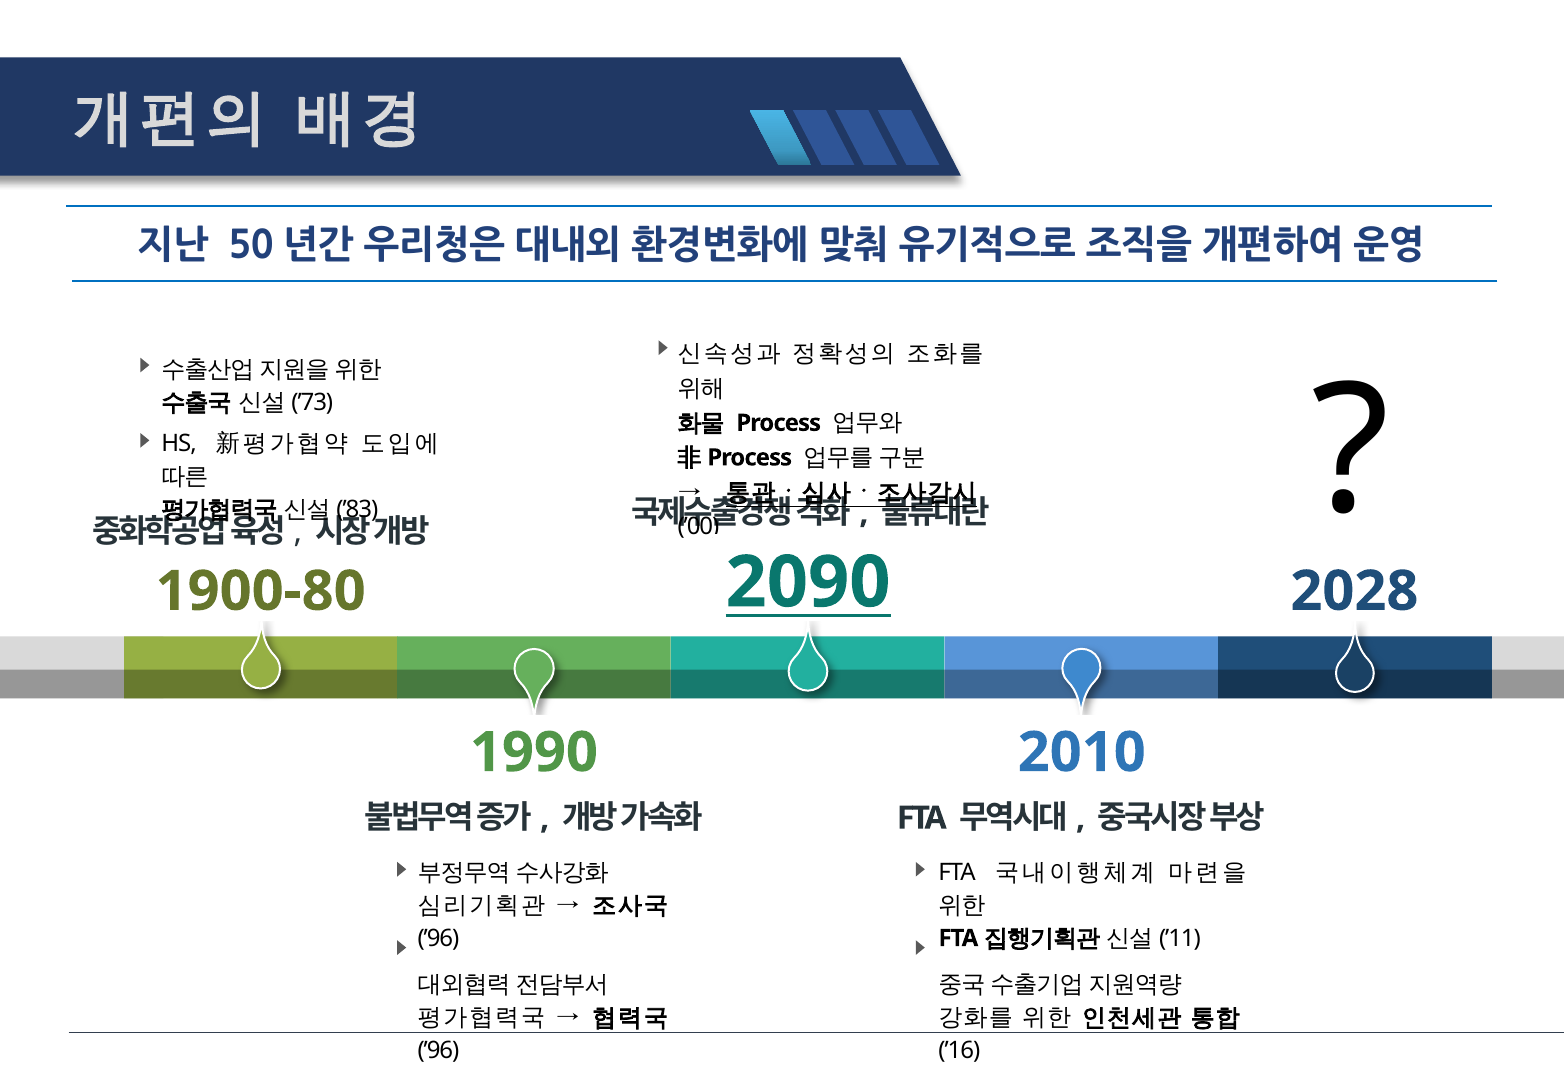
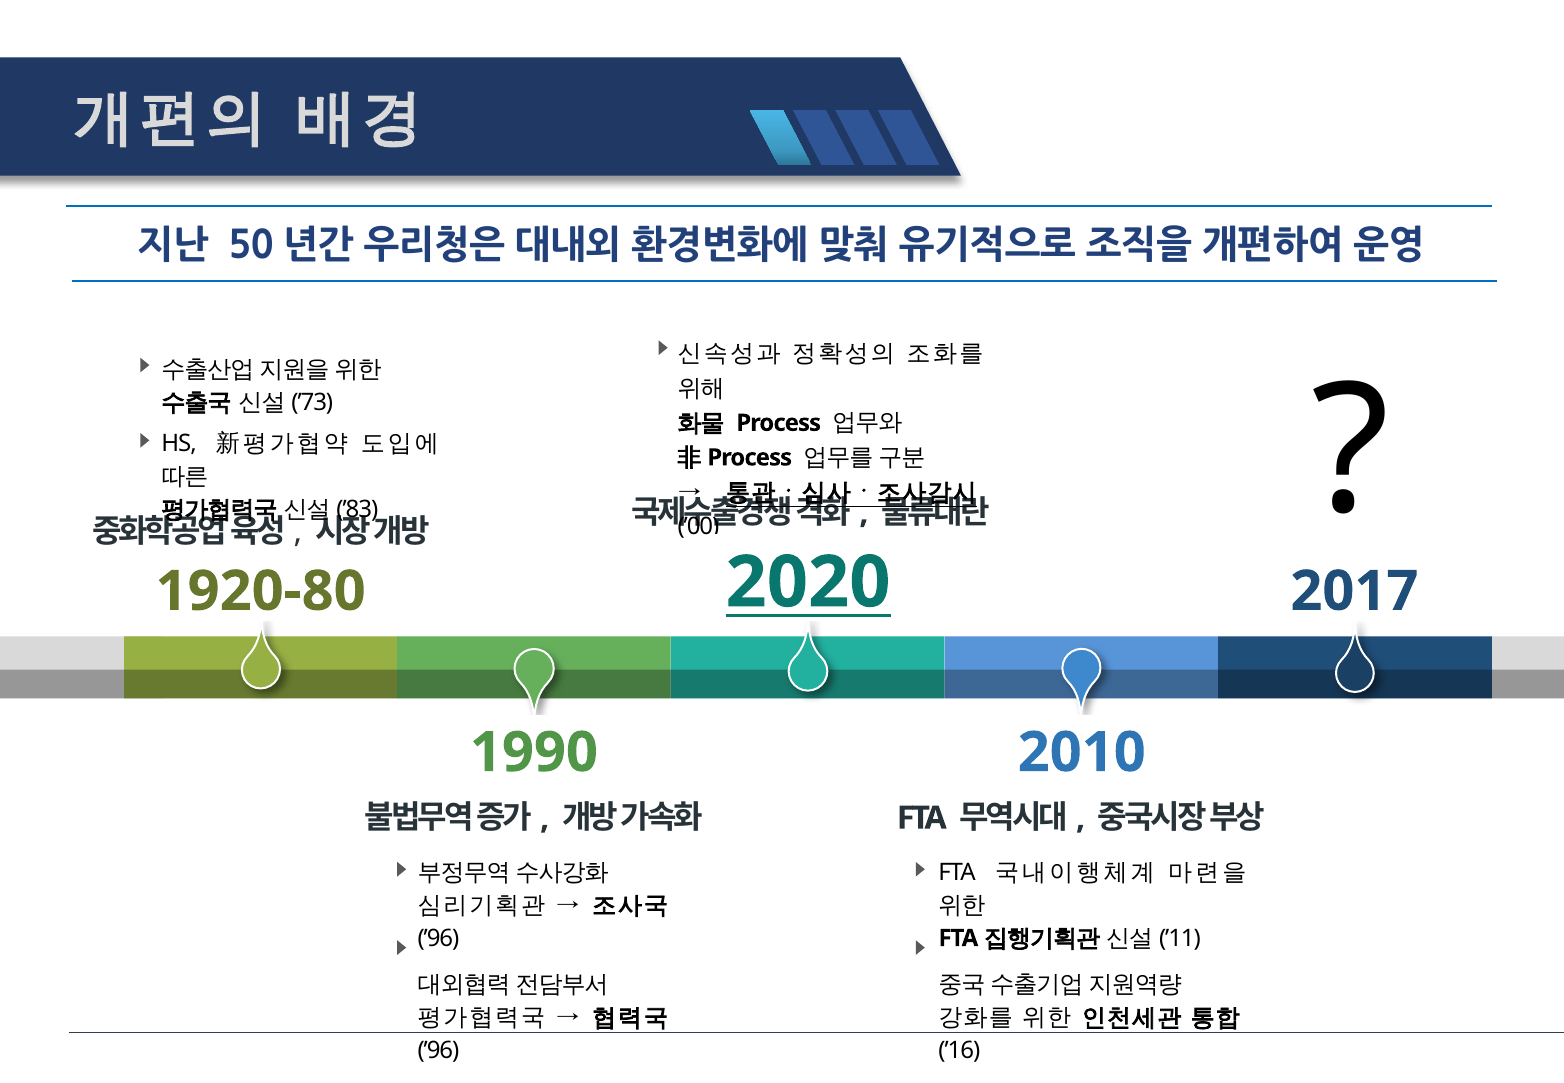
2090: 2090 -> 2020
1900-80: 1900-80 -> 1920-80
2028: 2028 -> 2017
